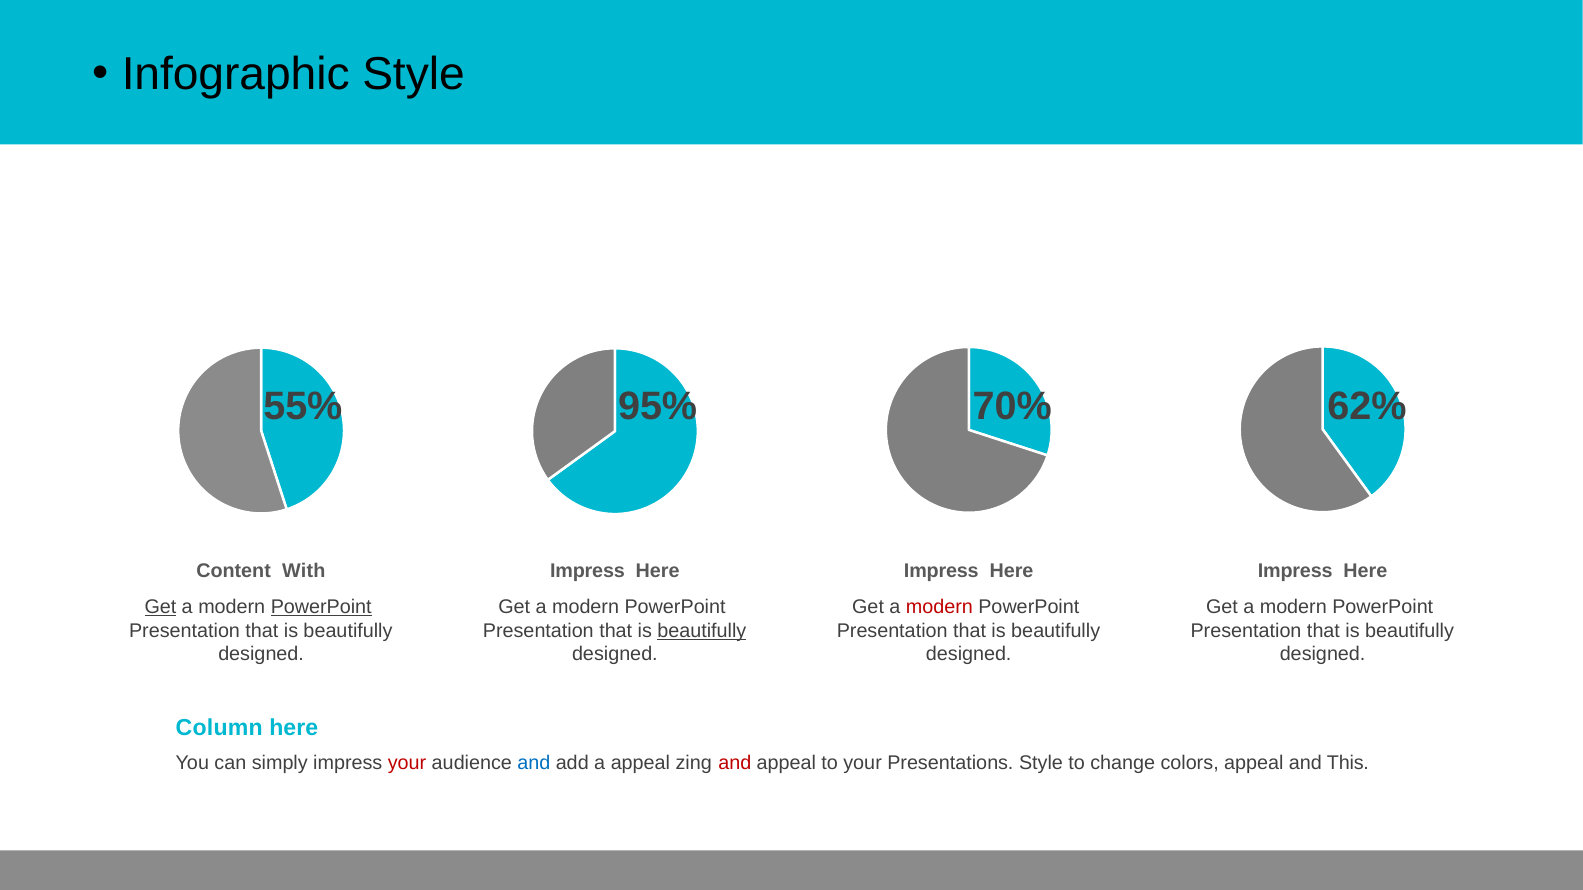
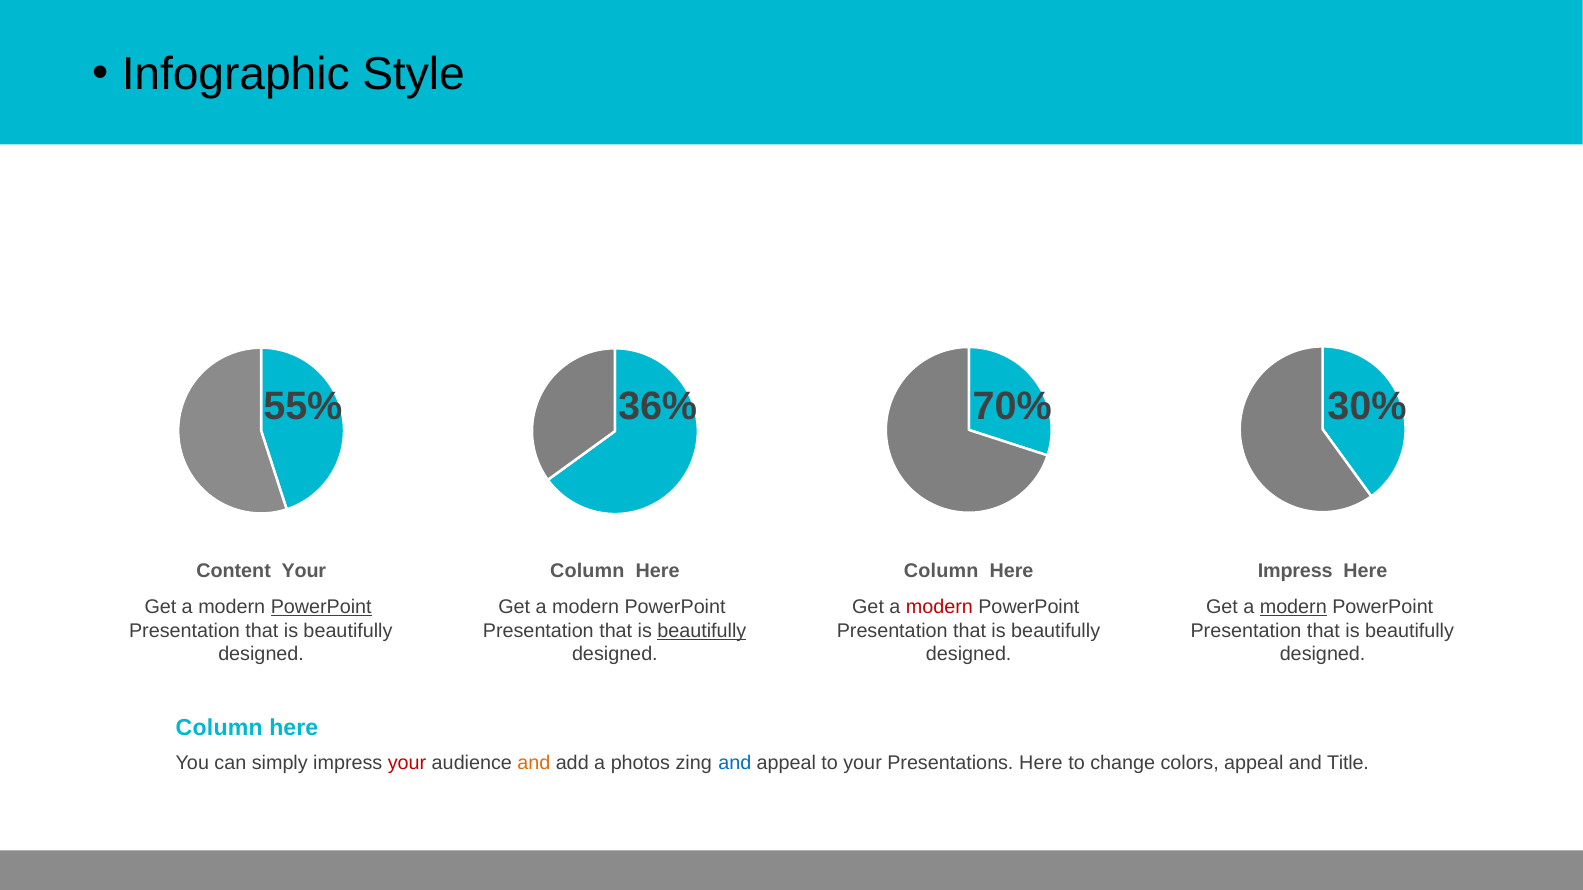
95%: 95% -> 36%
62%: 62% -> 30%
Content With: With -> Your
Impress at (588, 571): Impress -> Column
Impress at (941, 571): Impress -> Column
Get at (160, 607) underline: present -> none
modern at (1293, 607) underline: none -> present
and at (534, 764) colour: blue -> orange
a appeal: appeal -> photos
and at (735, 764) colour: red -> blue
Presentations Style: Style -> Here
This: This -> Title
